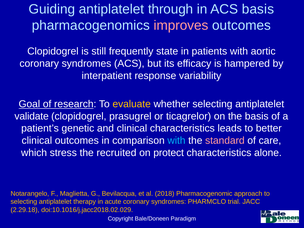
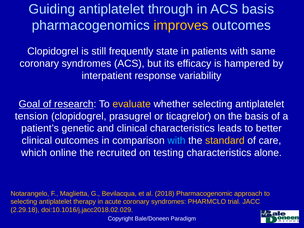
improves colour: pink -> yellow
aortic: aortic -> same
validate: validate -> tension
standard colour: pink -> yellow
stress: stress -> online
protect: protect -> testing
